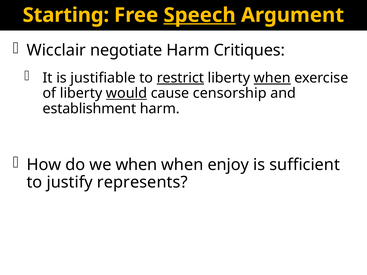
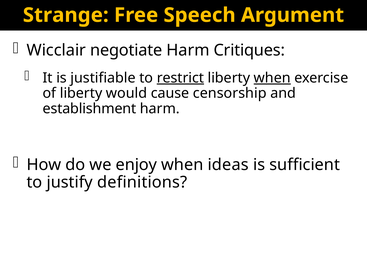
Starting: Starting -> Strange
Speech underline: present -> none
would underline: present -> none
we when: when -> enjoy
enjoy: enjoy -> ideas
represents: represents -> definitions
